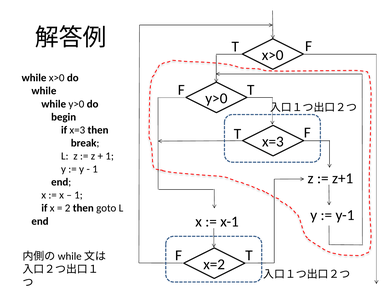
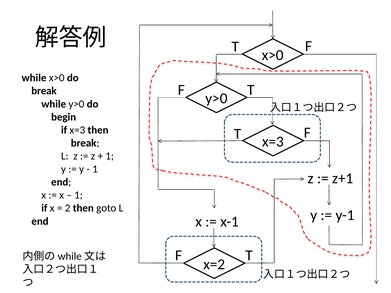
while at (44, 91): while -> break
